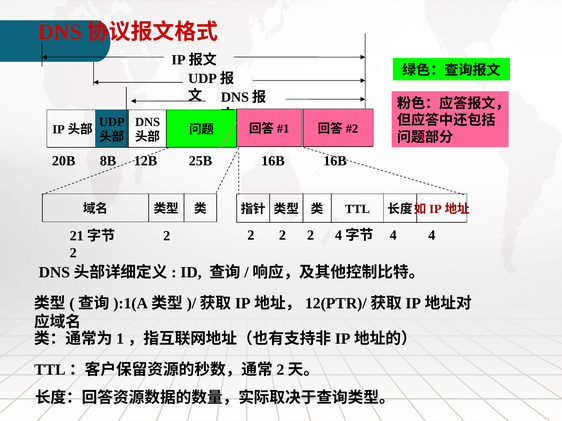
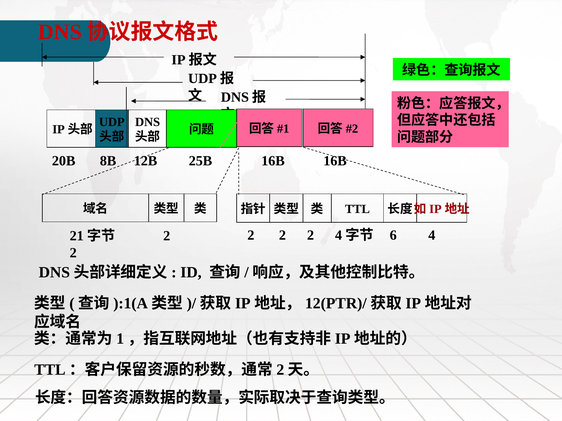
4 at (393, 236): 4 -> 6
